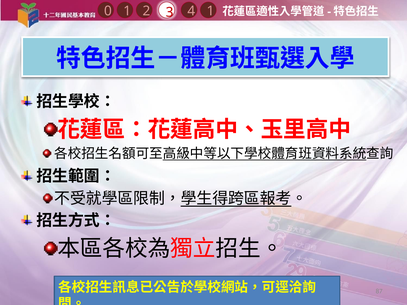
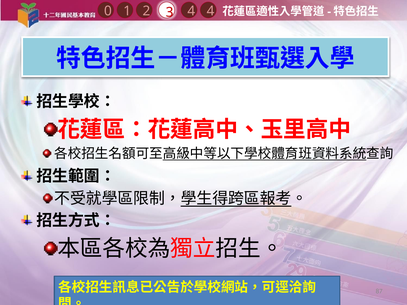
4 1: 1 -> 4
